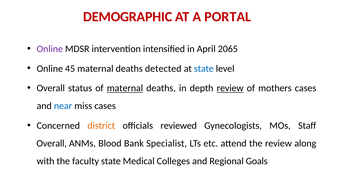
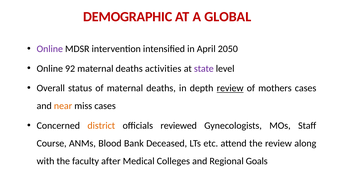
PORTAL: PORTAL -> GLOBAL
2065: 2065 -> 2050
45: 45 -> 92
detected: detected -> activities
state at (204, 69) colour: blue -> purple
maternal at (125, 88) underline: present -> none
near colour: blue -> orange
Overall at (52, 144): Overall -> Course
Specialist: Specialist -> Deceased
faculty state: state -> after
